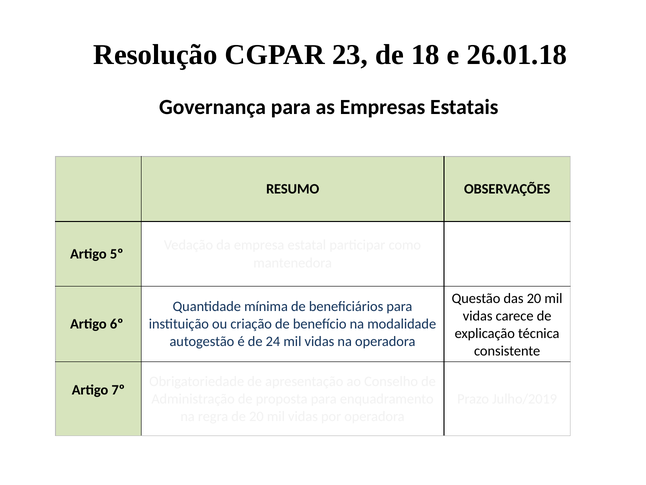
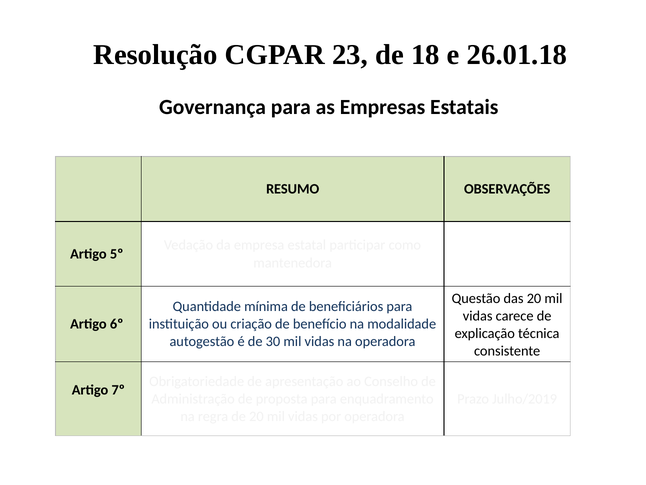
24: 24 -> 30
